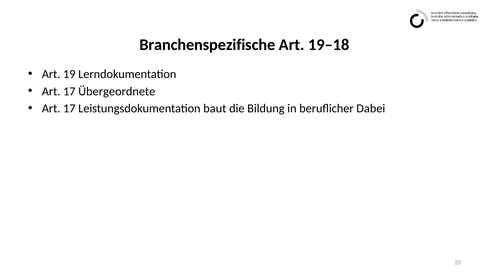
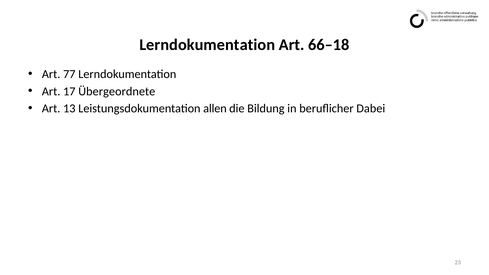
Branchenspezifische at (207, 45): Branchenspezifische -> Lerndokumentation
19–18: 19–18 -> 66–18
19: 19 -> 77
17 at (69, 108): 17 -> 13
baut: baut -> allen
